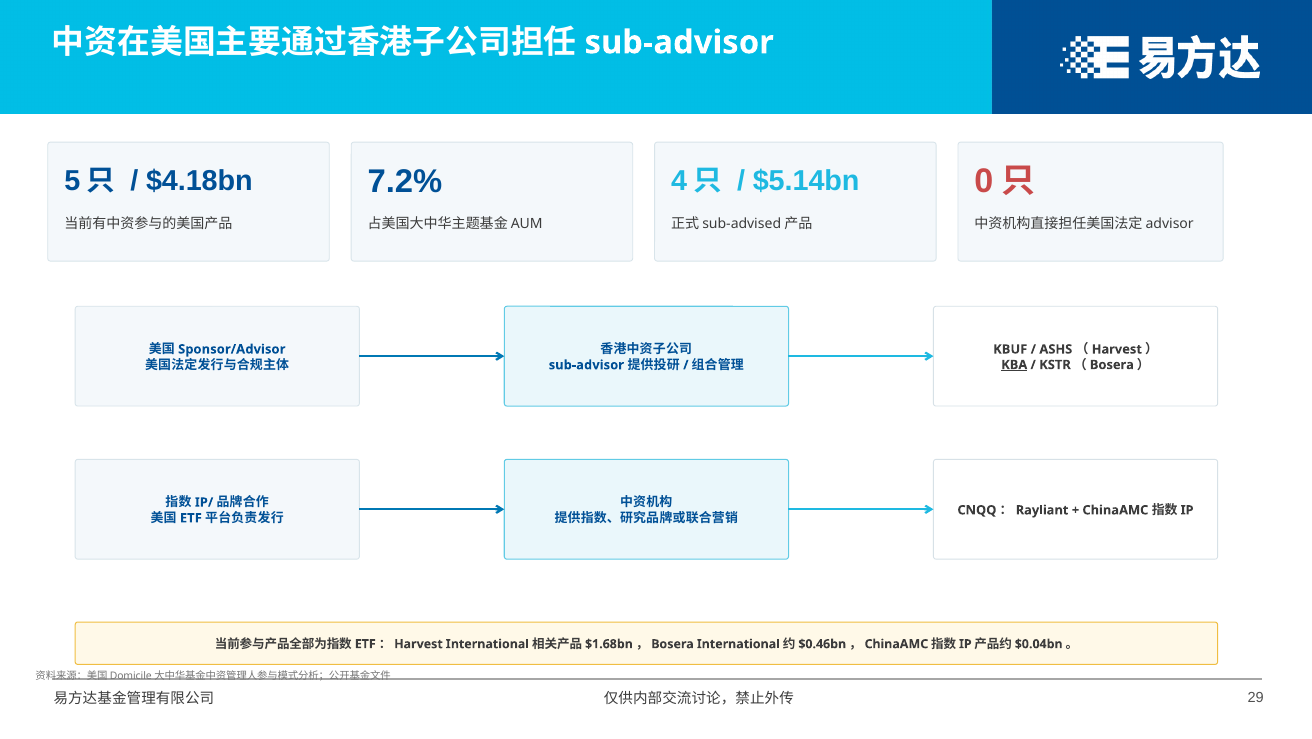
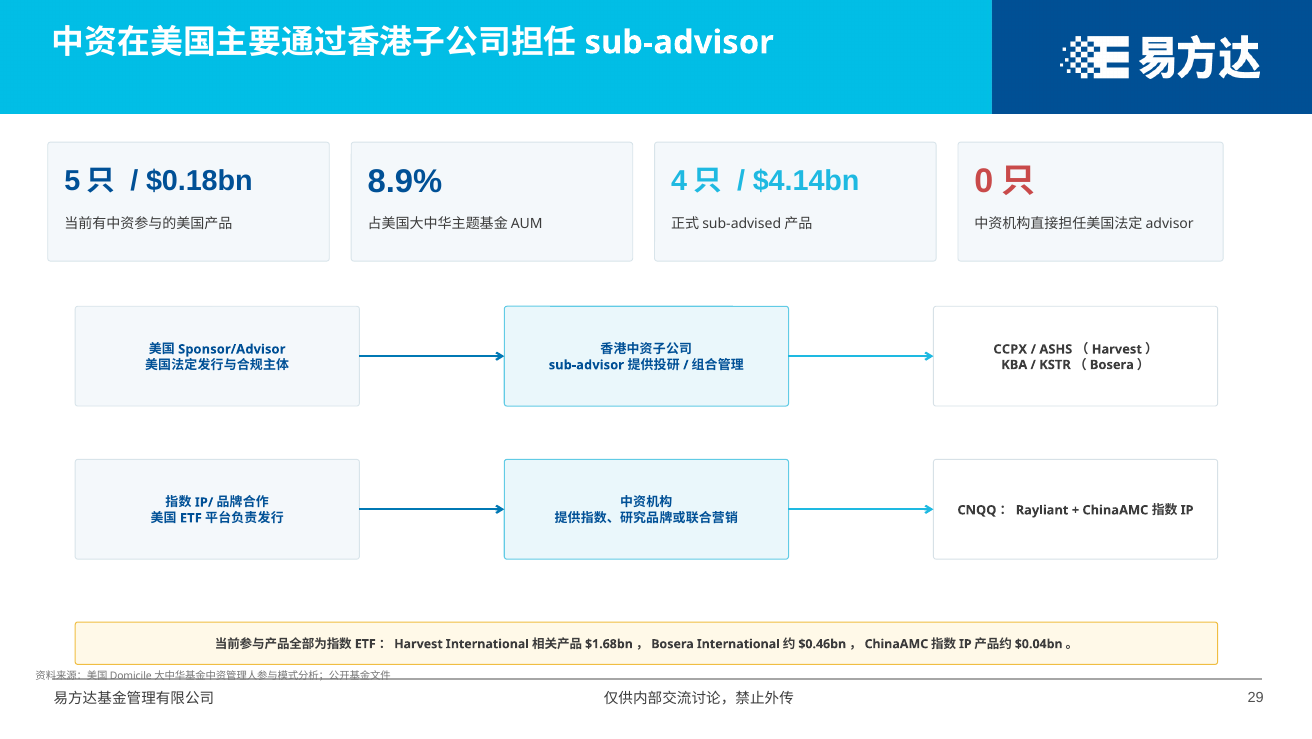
7.2%: 7.2% -> 8.9%
$4.18bn: $4.18bn -> $0.18bn
$5.14bn: $5.14bn -> $4.14bn
KBUF: KBUF -> CCPX
KBA underline: present -> none
